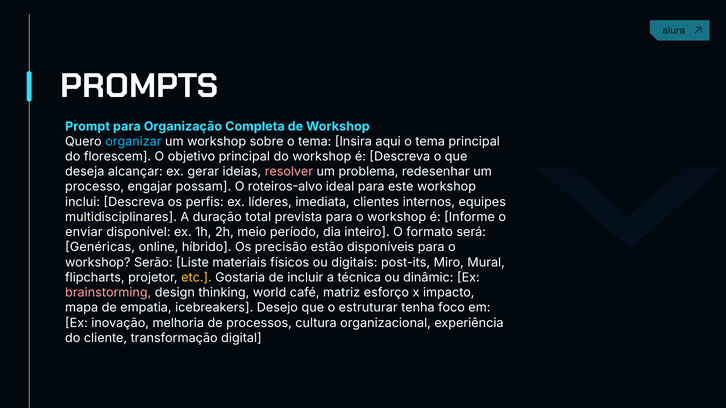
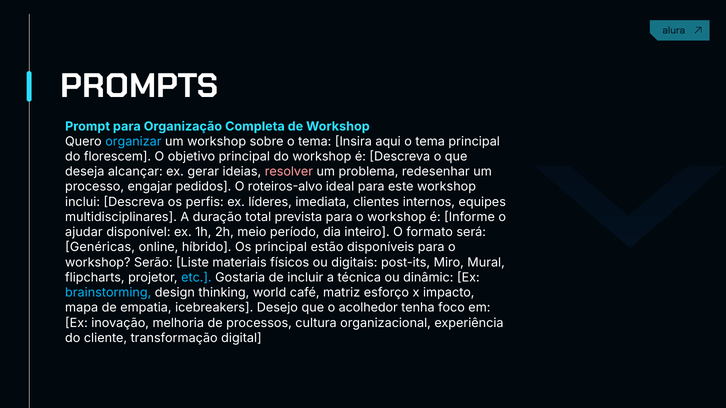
possam: possam -> pedidos
enviar: enviar -> ajudar
Os precisão: precisão -> principal
etc colour: yellow -> light blue
brainstorming colour: pink -> light blue
estruturar: estruturar -> acolhedor
